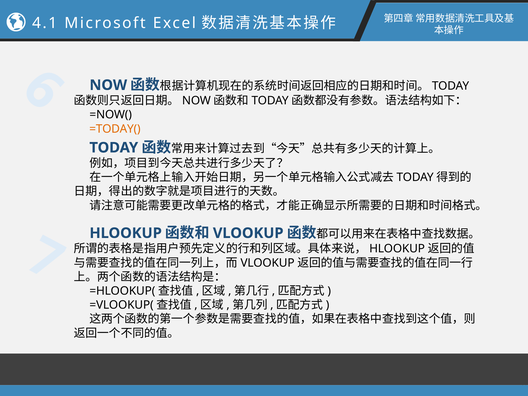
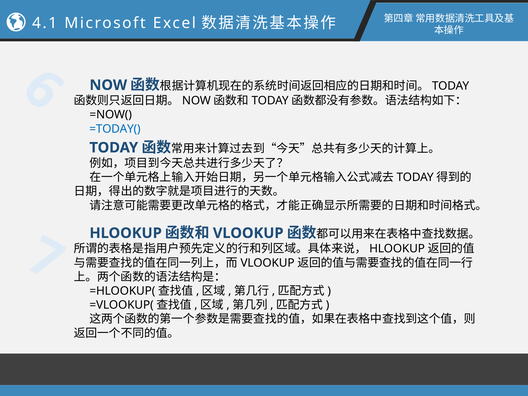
=TODAY( colour: orange -> blue
